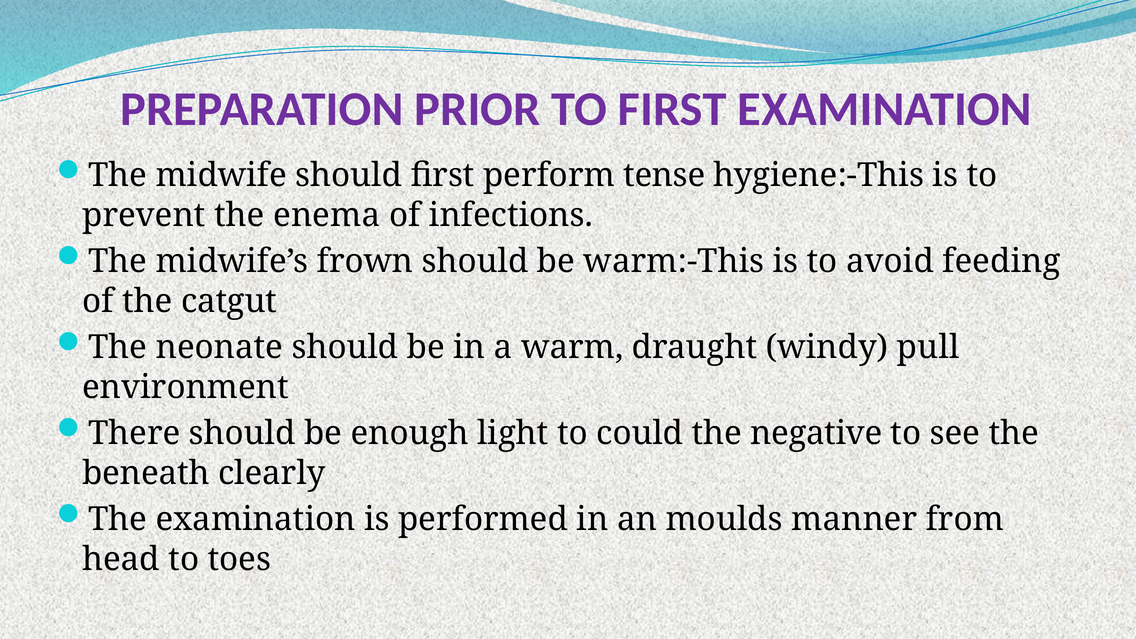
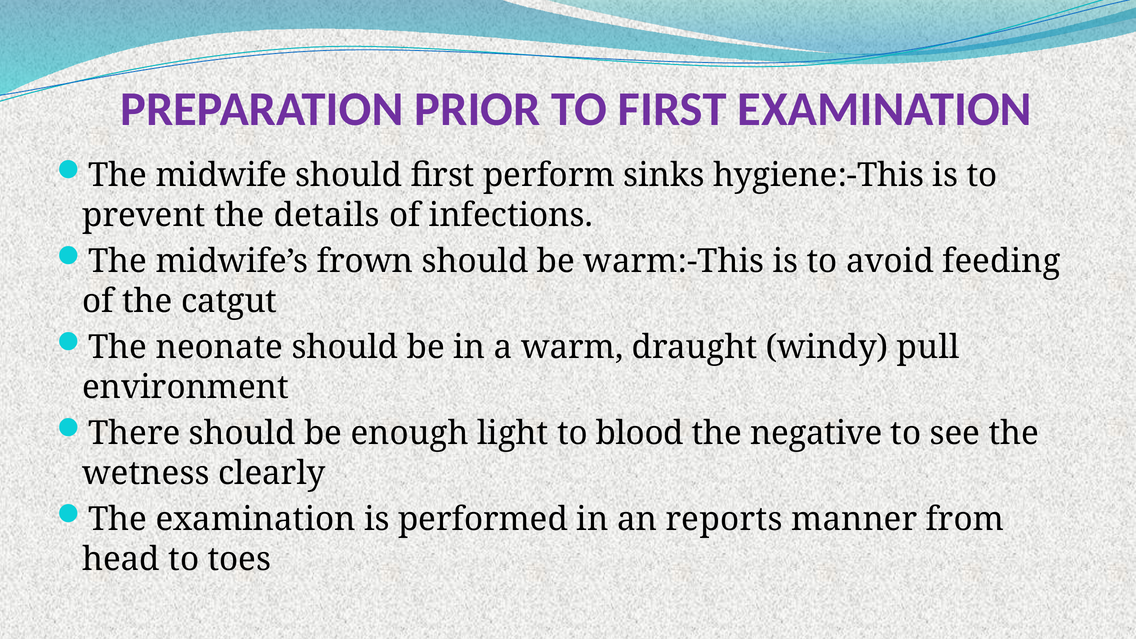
tense: tense -> sinks
enema: enema -> details
could: could -> blood
beneath: beneath -> wetness
moulds: moulds -> reports
